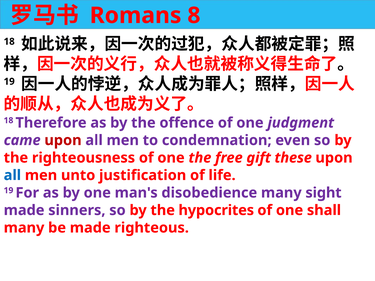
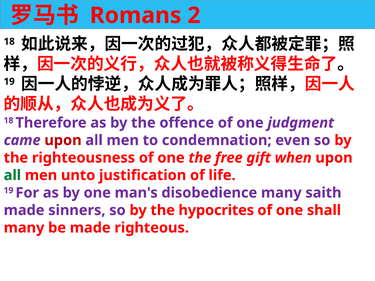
8: 8 -> 2
these: these -> when
all at (12, 175) colour: blue -> green
sight: sight -> saith
